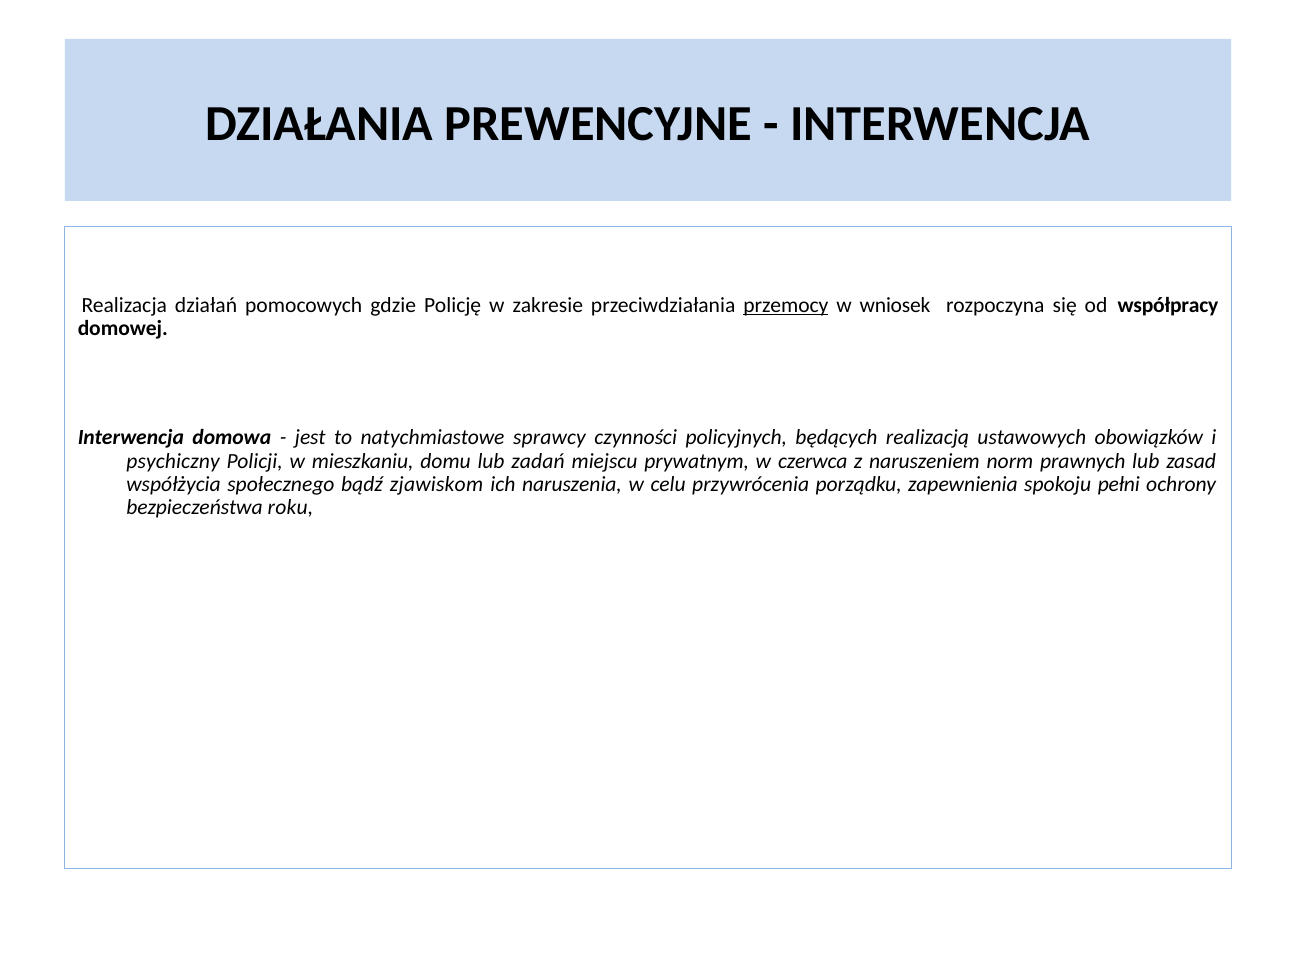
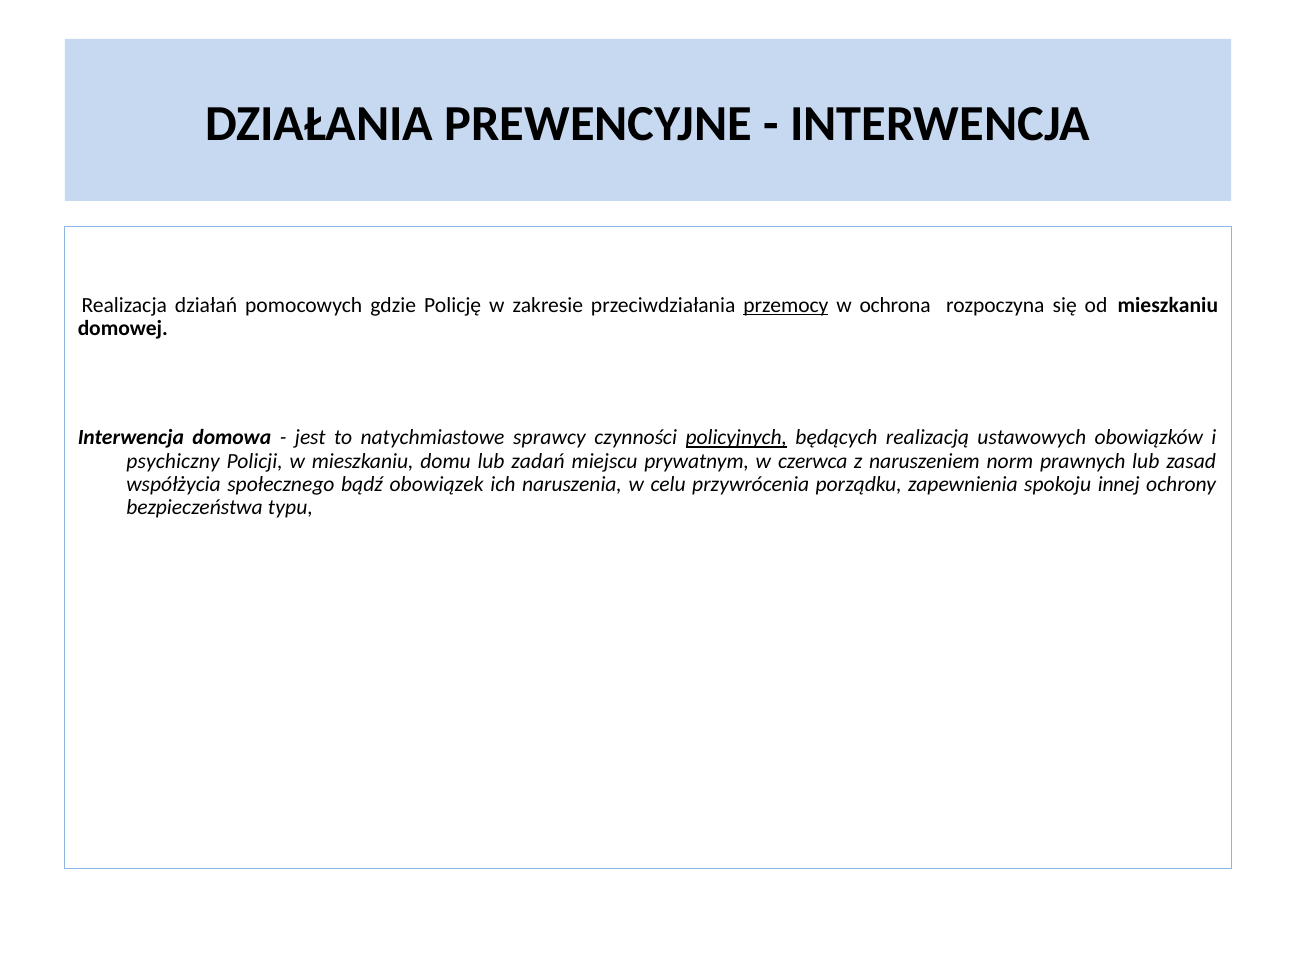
wniosek: wniosek -> ochrona
od współpracy: współpracy -> mieszkaniu
policyjnych underline: none -> present
zjawiskom: zjawiskom -> obowiązek
pełni: pełni -> innej
roku: roku -> typu
